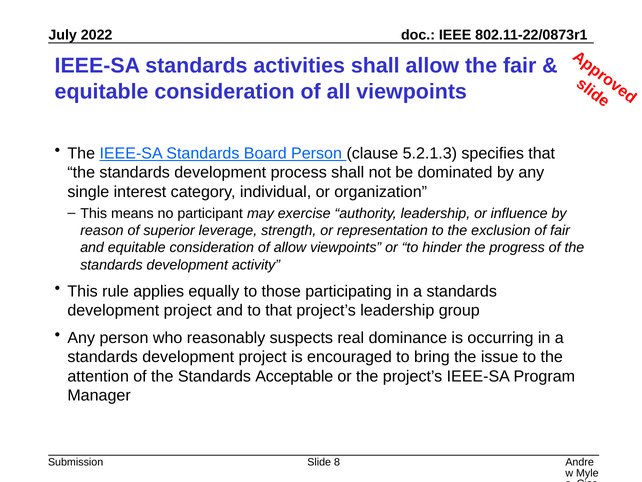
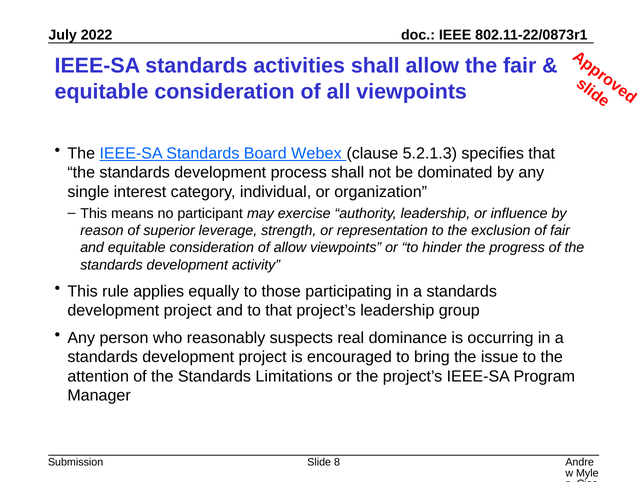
Board Person: Person -> Webex
Acceptable: Acceptable -> Limitations
